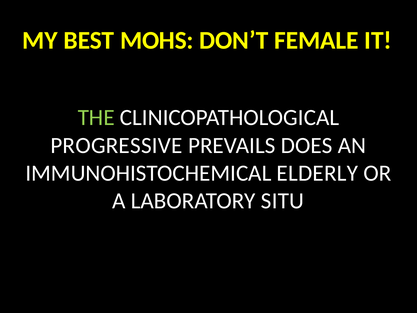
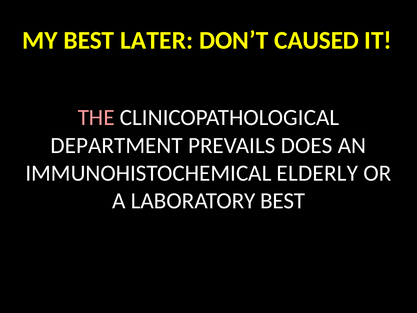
MOHS: MOHS -> LATER
FEMALE: FEMALE -> CAUSED
THE colour: light green -> pink
PROGRESSIVE: PROGRESSIVE -> DEPARTMENT
LABORATORY SITU: SITU -> BEST
